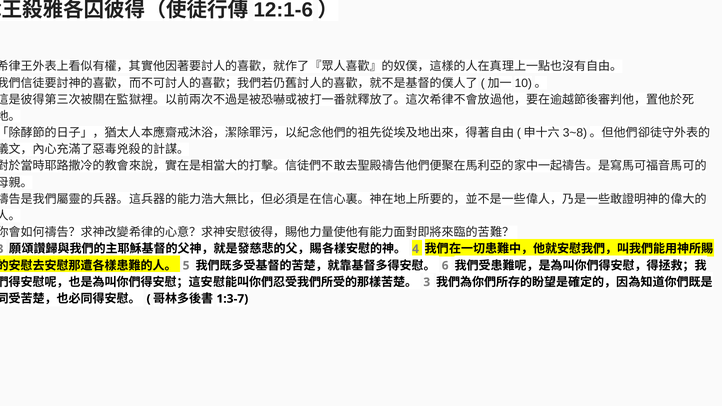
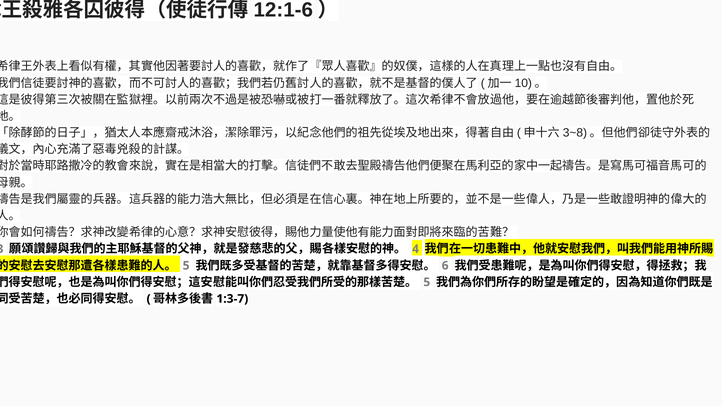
3 at (427, 282): 3 -> 5
